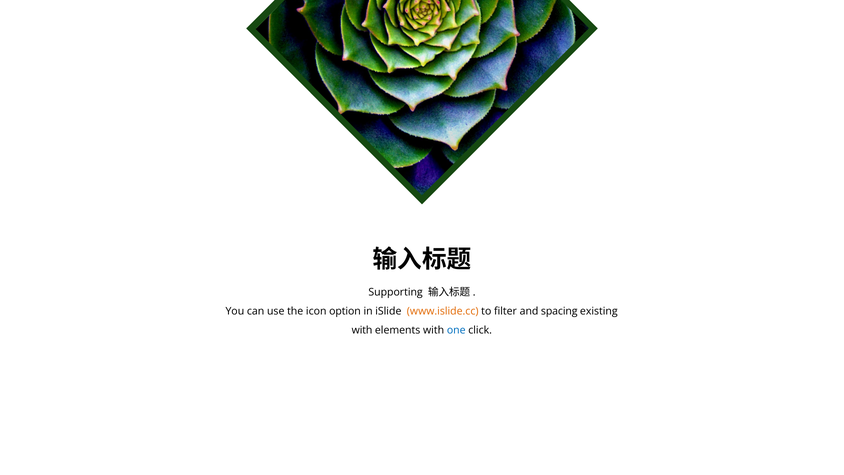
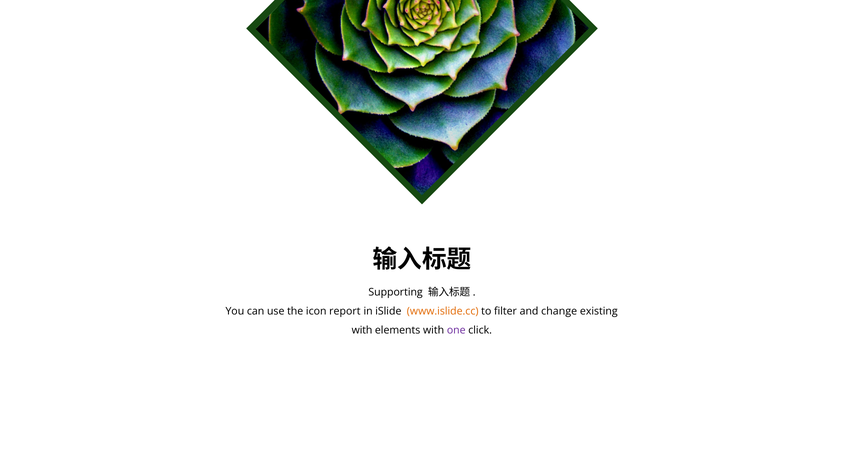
option: option -> report
spacing: spacing -> change
one colour: blue -> purple
